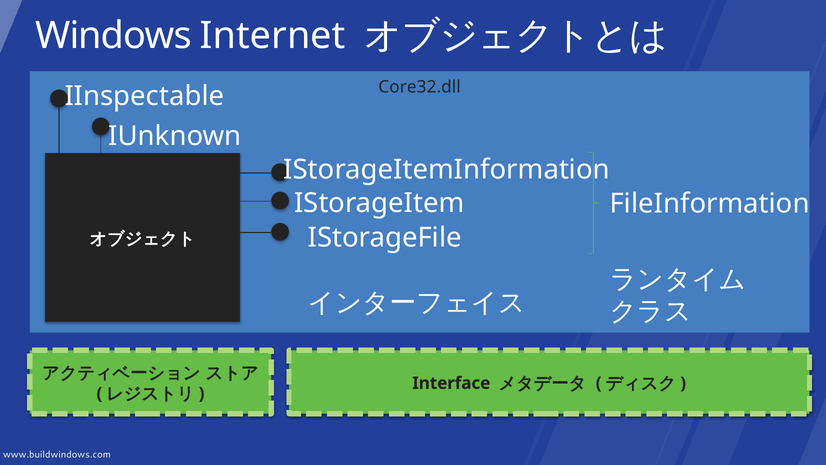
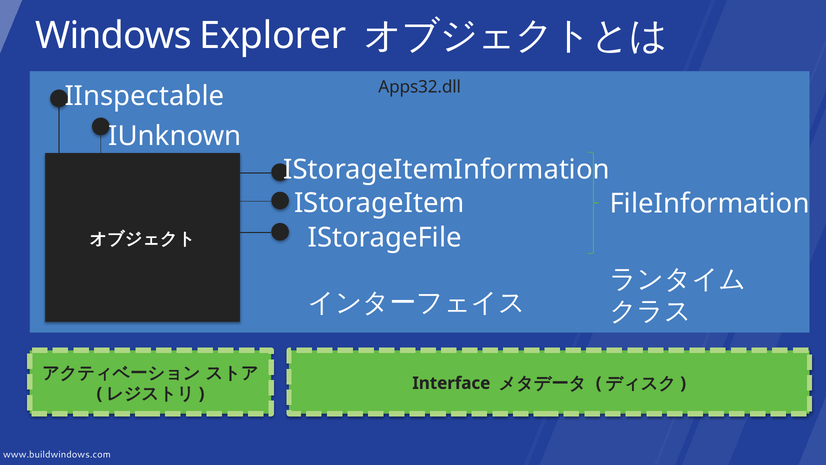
Internet: Internet -> Explorer
Core32.dll: Core32.dll -> Apps32.dll
